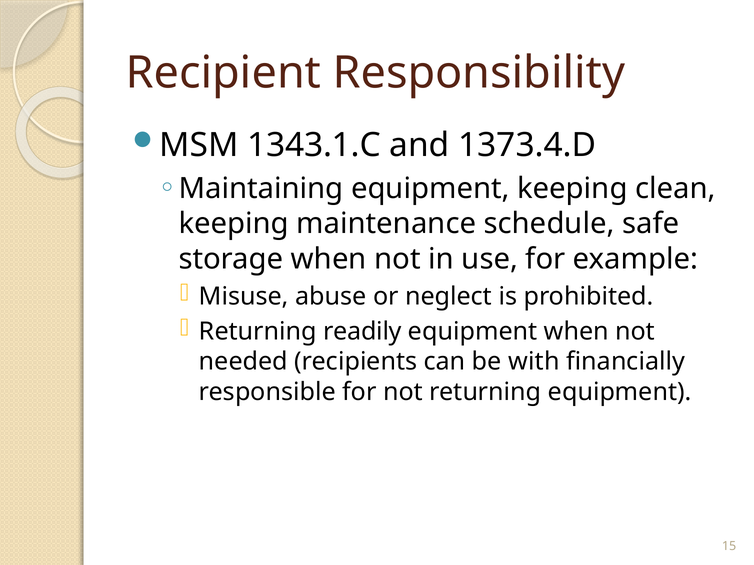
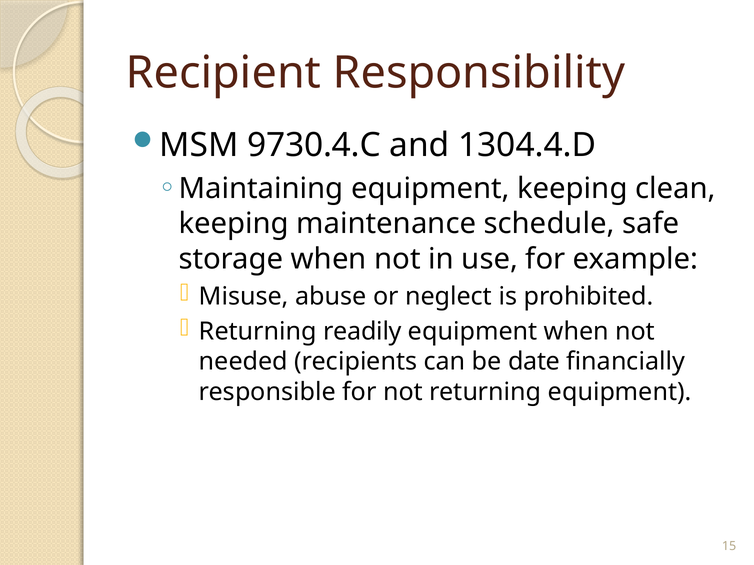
1343.1.C: 1343.1.C -> 9730.4.C
1373.4.D: 1373.4.D -> 1304.4.D
with: with -> date
